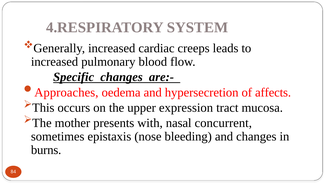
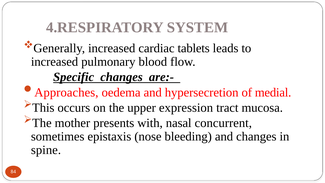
creeps: creeps -> tablets
affects: affects -> medial
burns: burns -> spine
